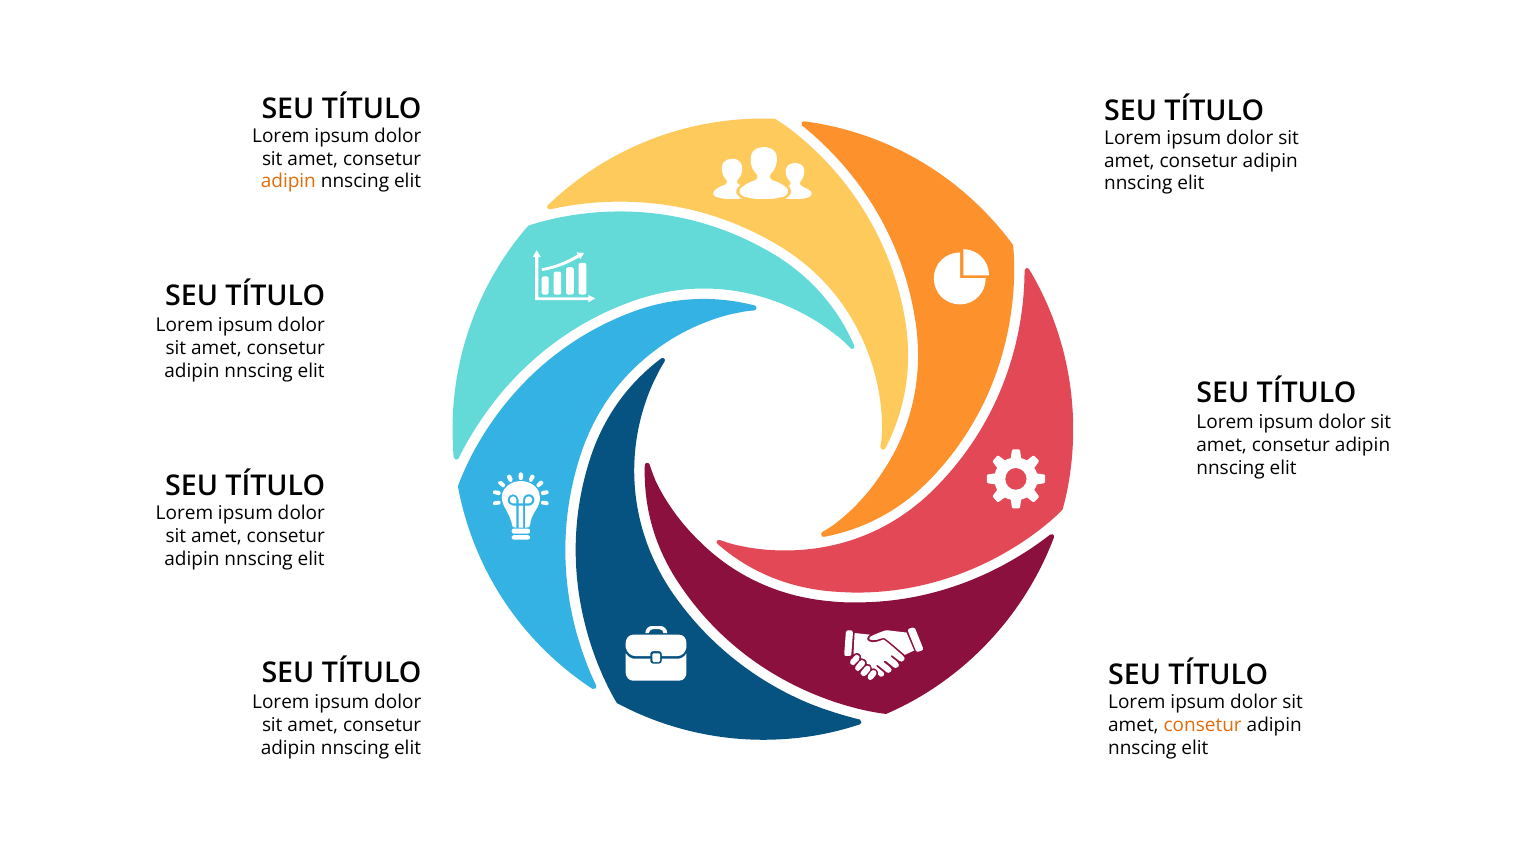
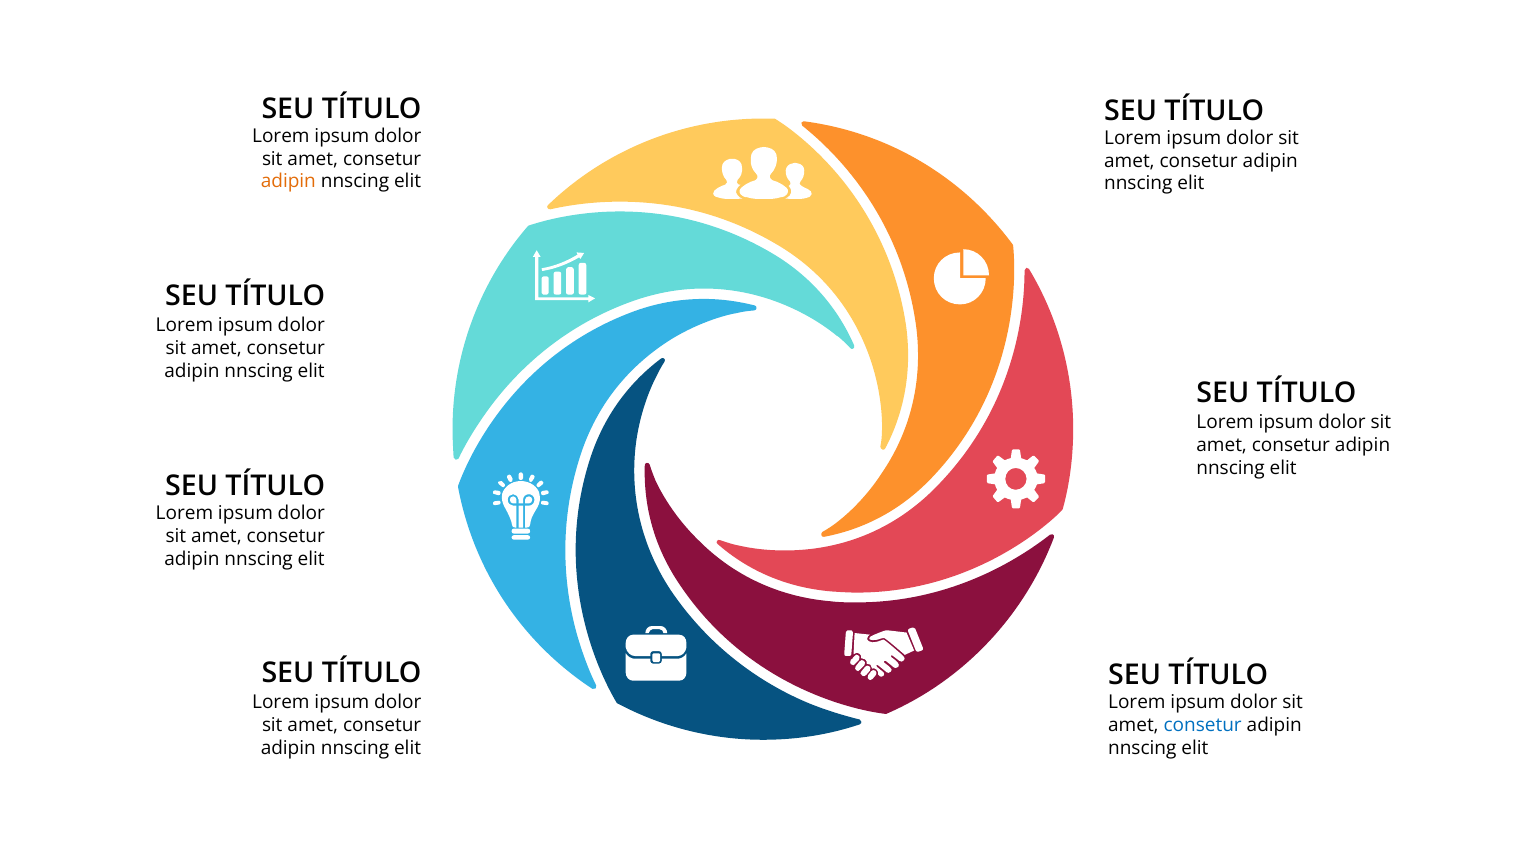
consetur at (1203, 725) colour: orange -> blue
